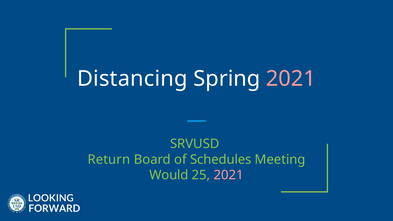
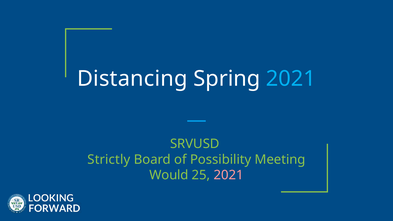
2021 at (291, 79) colour: pink -> light blue
Return: Return -> Strictly
Schedules: Schedules -> Possibility
